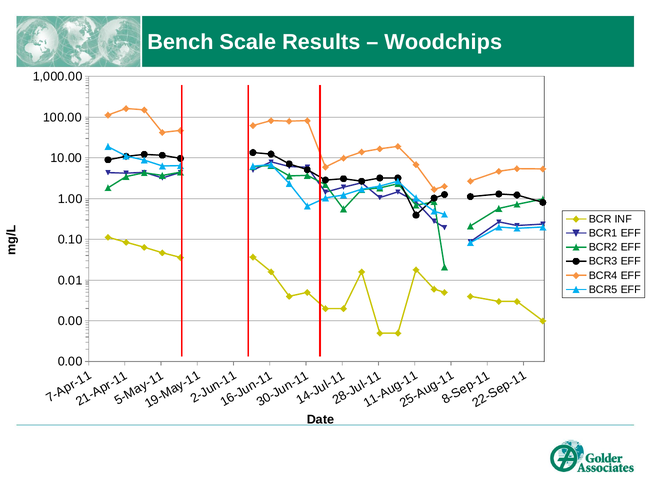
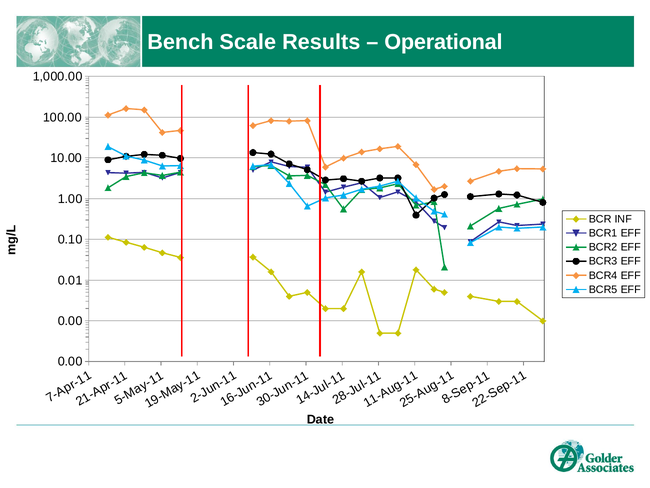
Woodchips: Woodchips -> Operational
